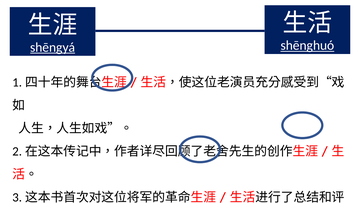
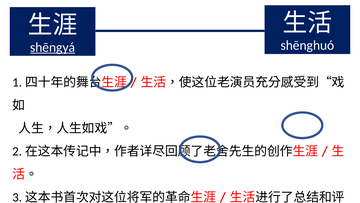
shēnghuó underline: present -> none
